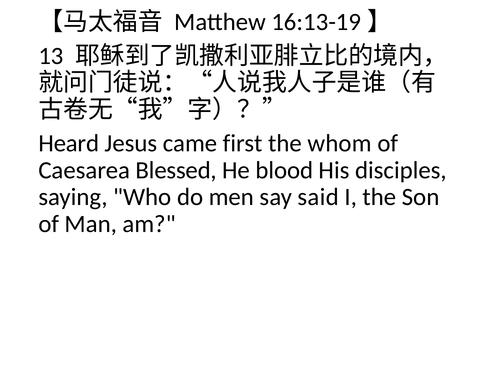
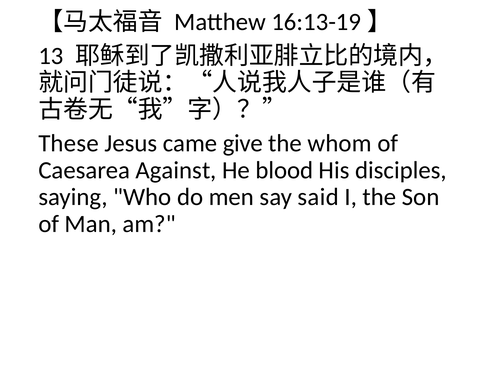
Heard: Heard -> These
first: first -> give
Blessed: Blessed -> Against
